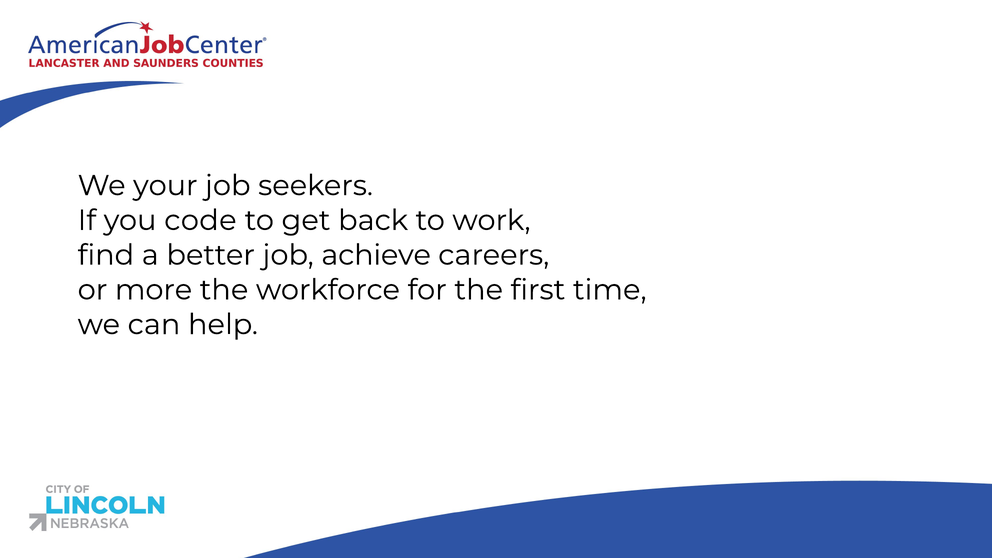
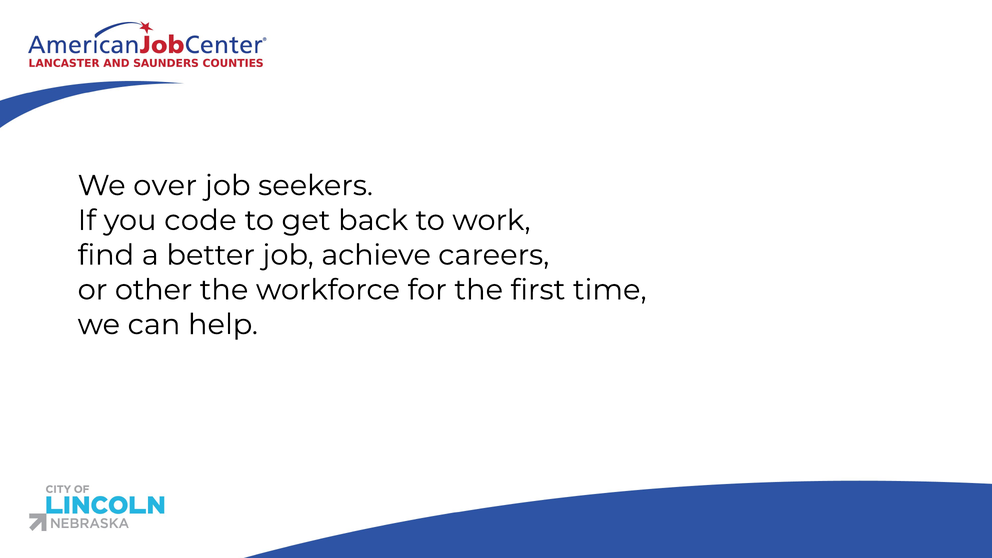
your: your -> over
more: more -> other
